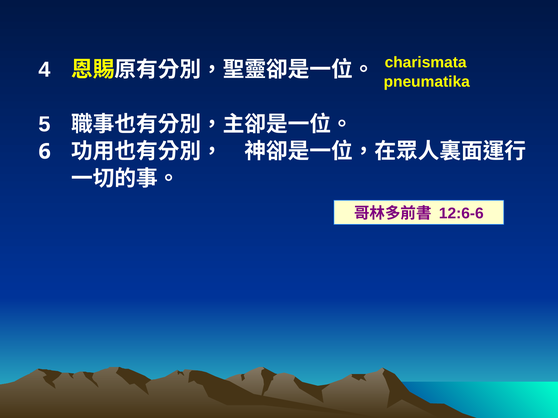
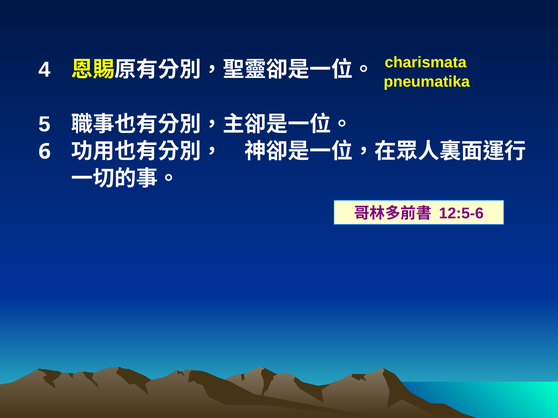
12:6-6: 12:6-6 -> 12:5-6
